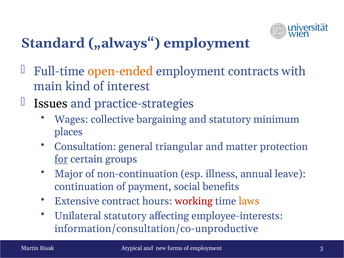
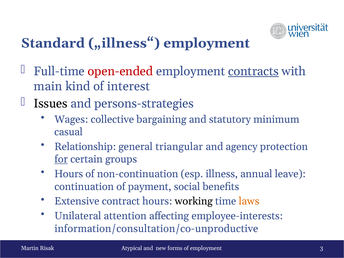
„always“: „always“ -> „illness“
open-ended colour: orange -> red
contracts underline: none -> present
practice-strategies: practice-strategies -> persons-strategies
places: places -> casual
Consultation: Consultation -> Relationship
matter: matter -> agency
Major at (69, 174): Major -> Hours
working colour: red -> black
Unilateral statutory: statutory -> attention
